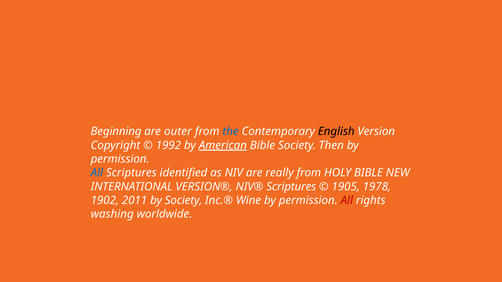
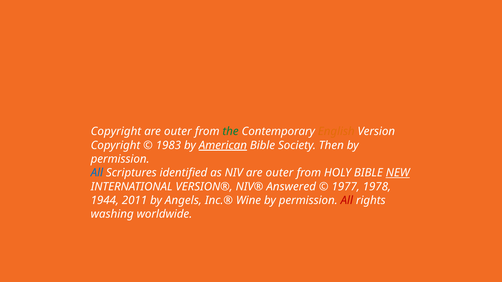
Beginning at (116, 132): Beginning -> Copyright
the colour: blue -> green
English colour: black -> orange
1992: 1992 -> 1983
NIV are really: really -> outer
NEW underline: none -> present
NIV® Scriptures: Scriptures -> Answered
1905: 1905 -> 1977
1902: 1902 -> 1944
by Society: Society -> Angels
